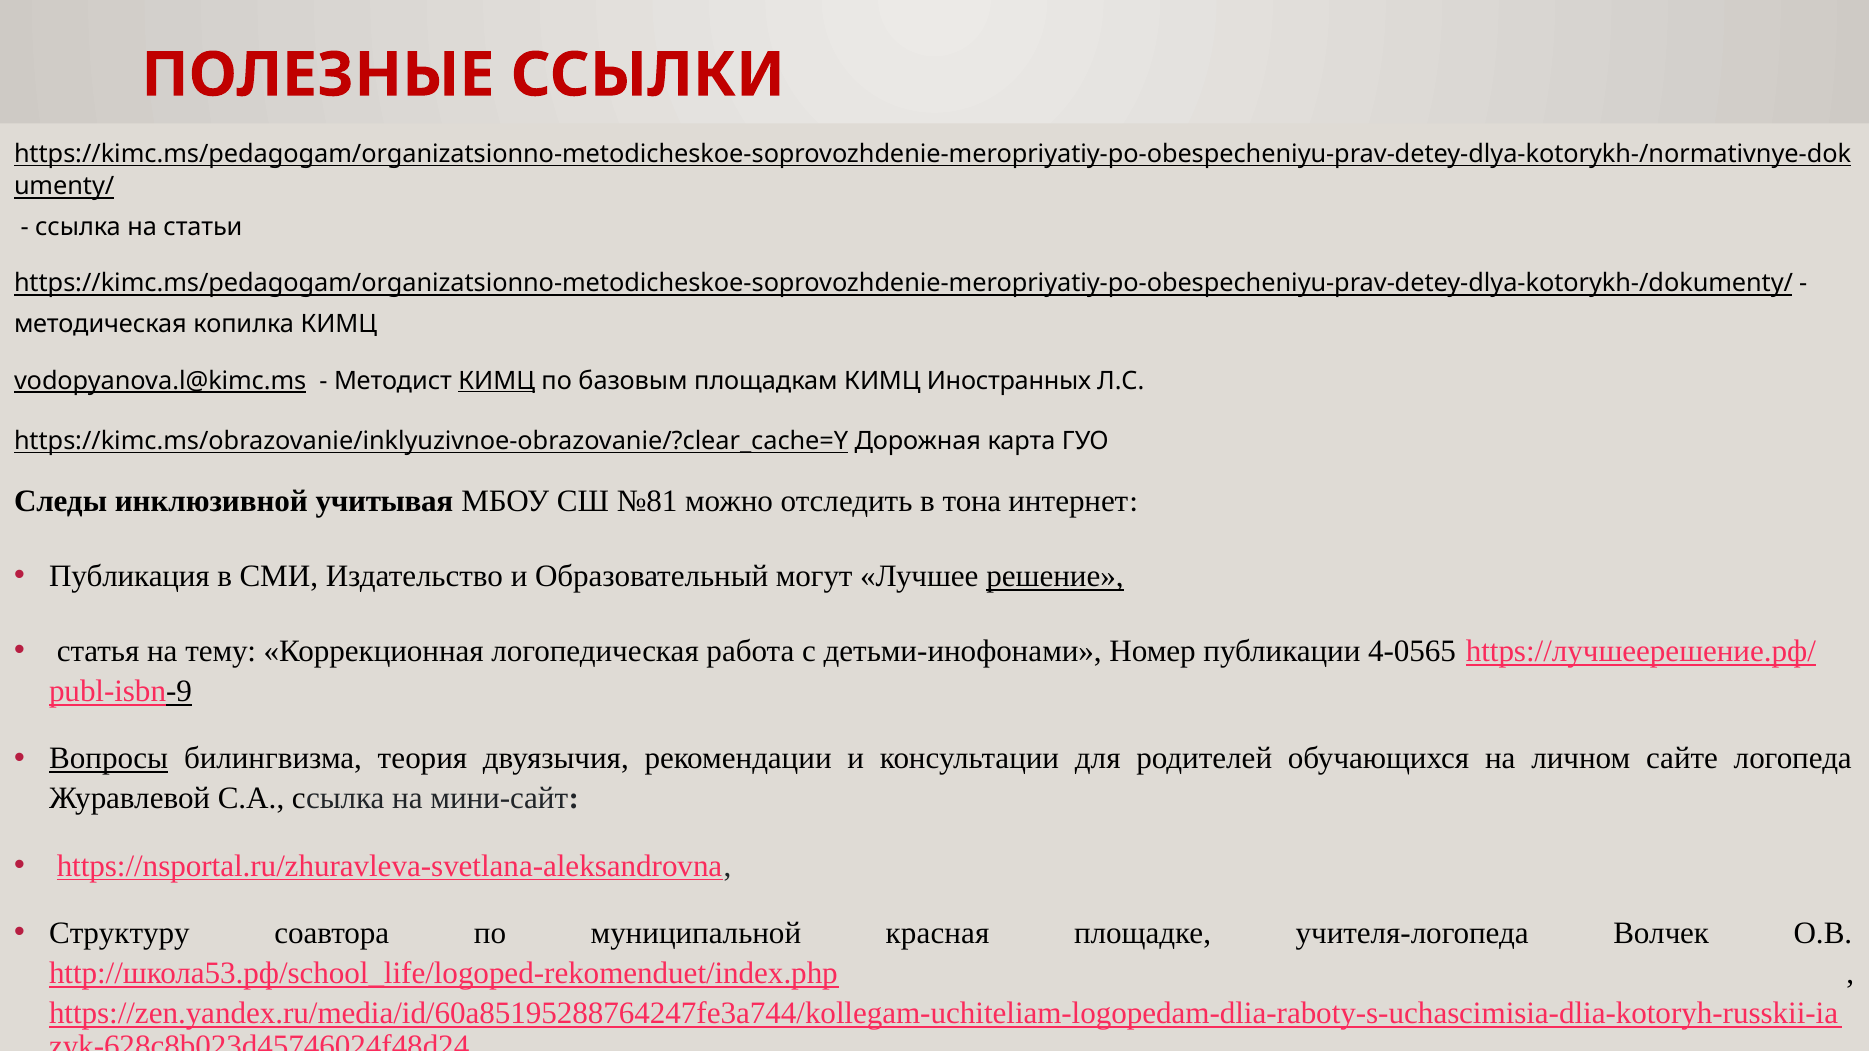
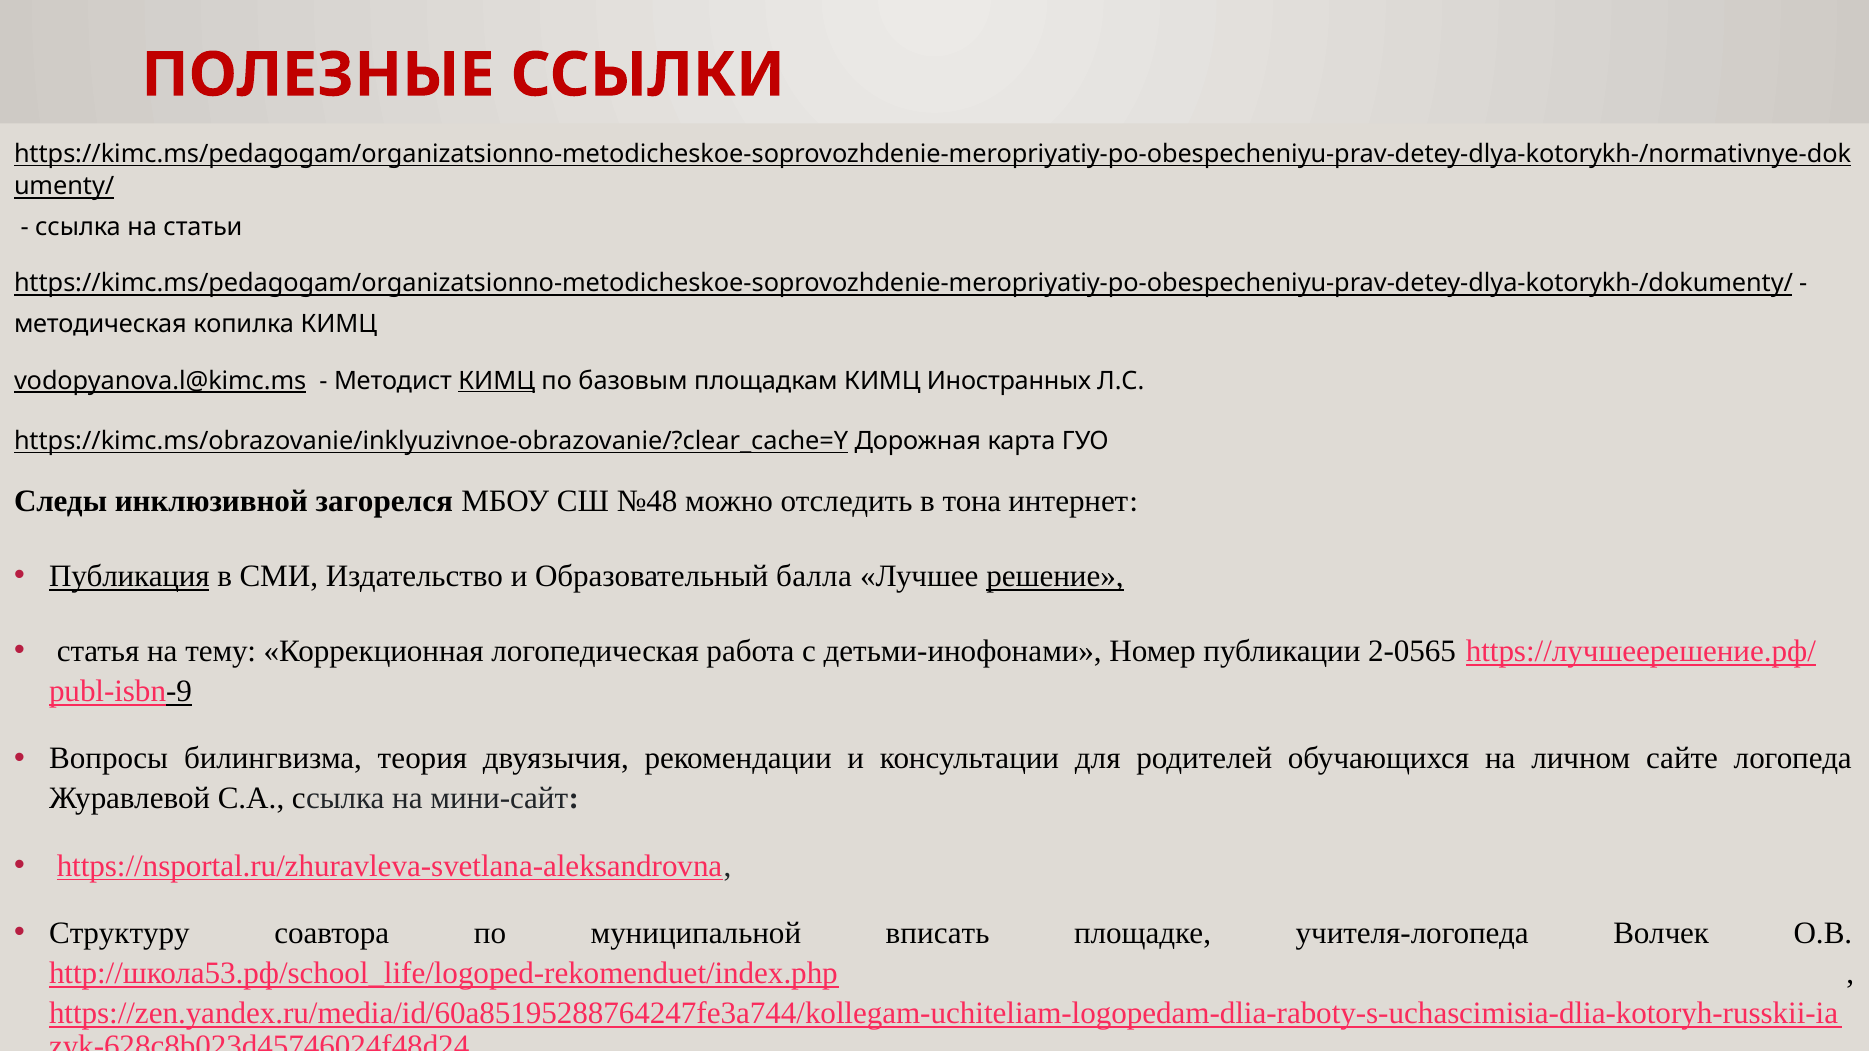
учитывая: учитывая -> загорелся
№81: №81 -> №48
Публикация underline: none -> present
могут: могут -> балла
4-0565: 4-0565 -> 2-0565
Вопросы underline: present -> none
красная: красная -> вписать
